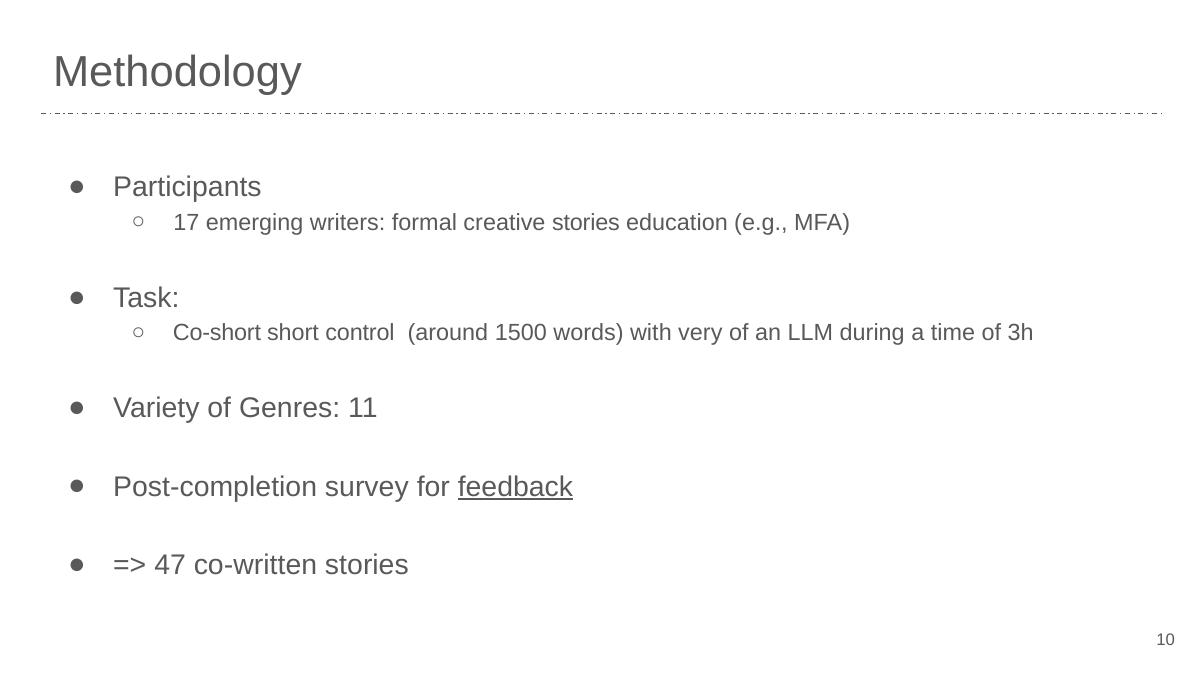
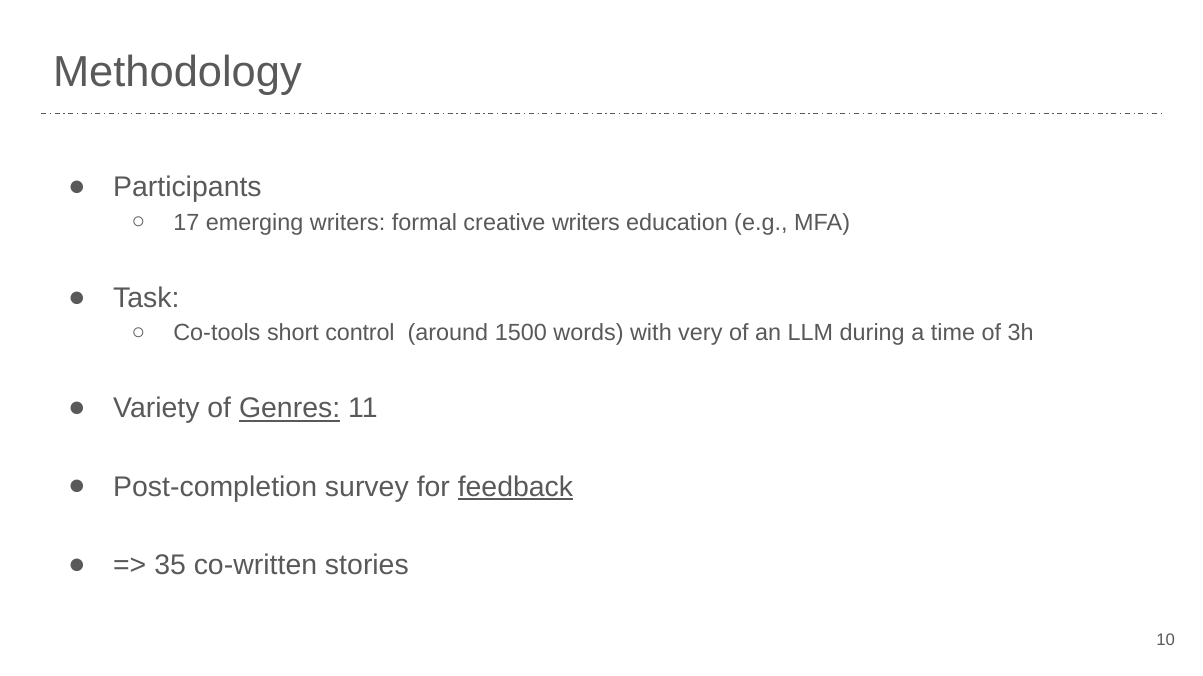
creative stories: stories -> writers
Co-short: Co-short -> Co-tools
Genres underline: none -> present
47: 47 -> 35
